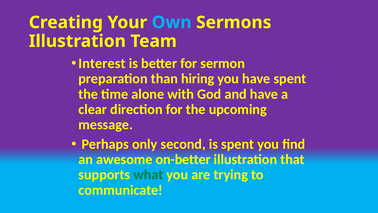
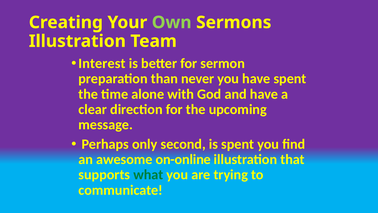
Own colour: light blue -> light green
hiring: hiring -> never
on-better: on-better -> on-online
